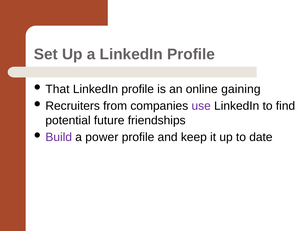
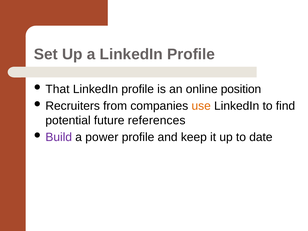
gaining: gaining -> position
use colour: purple -> orange
friendships: friendships -> references
